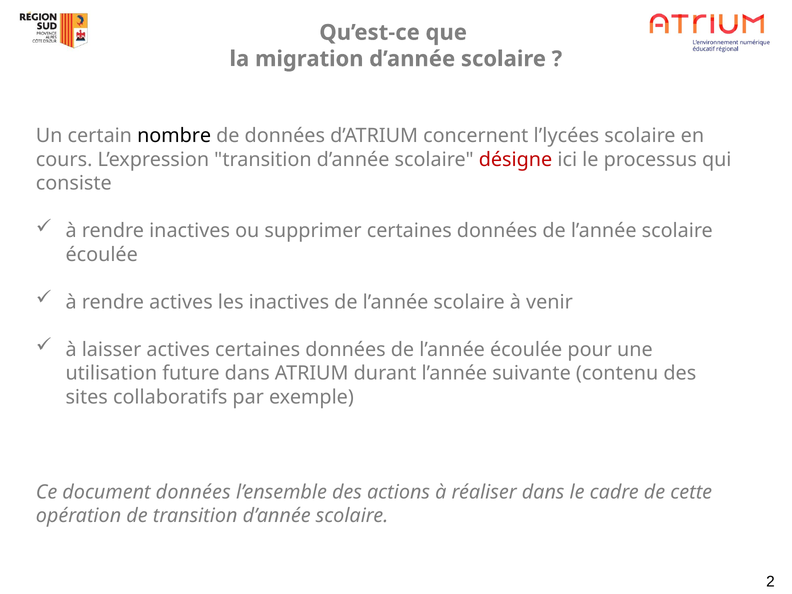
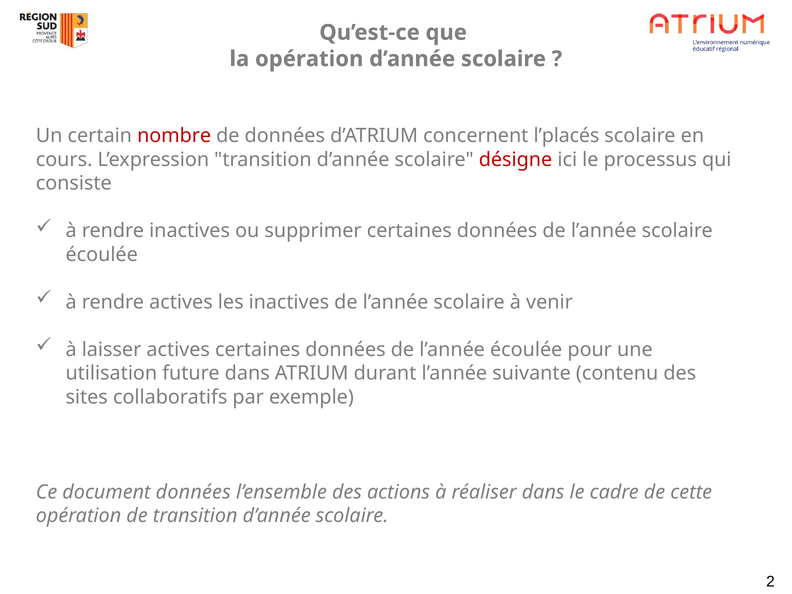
la migration: migration -> opération
nombre colour: black -> red
l’lycées: l’lycées -> l’placés
